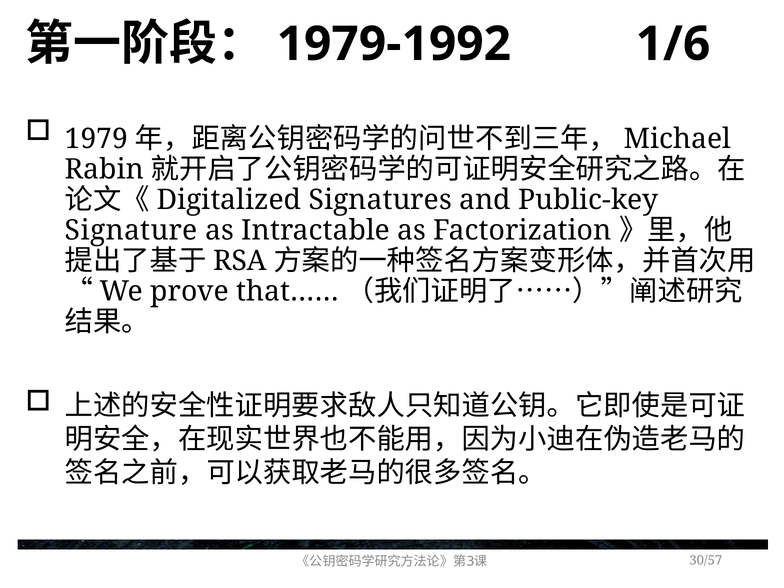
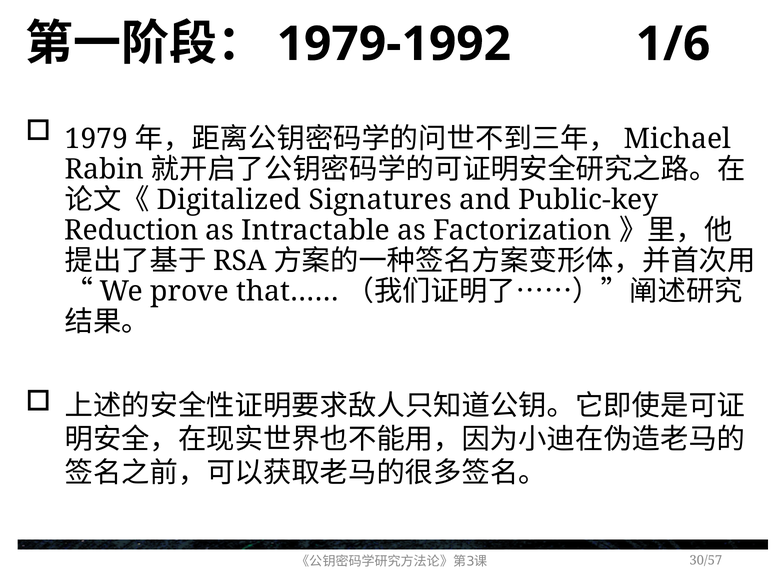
Signature: Signature -> Reduction
